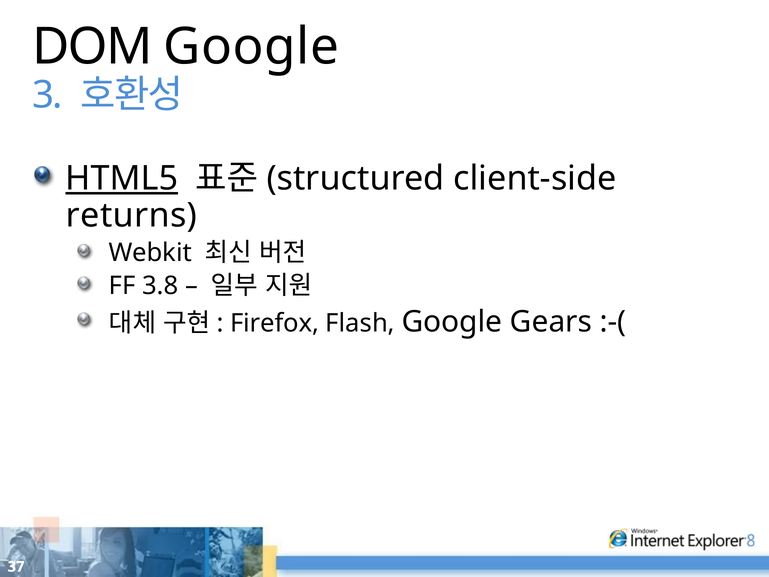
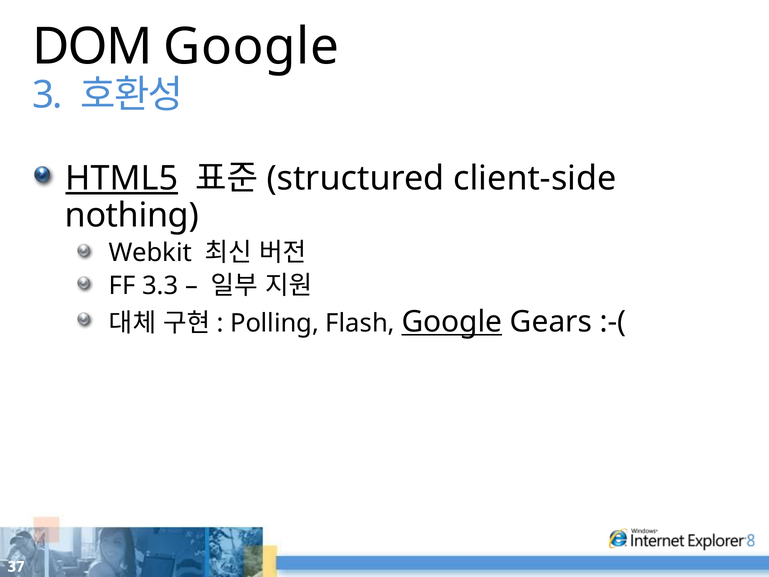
returns: returns -> nothing
3.8: 3.8 -> 3.3
Firefox: Firefox -> Polling
Google at (452, 322) underline: none -> present
